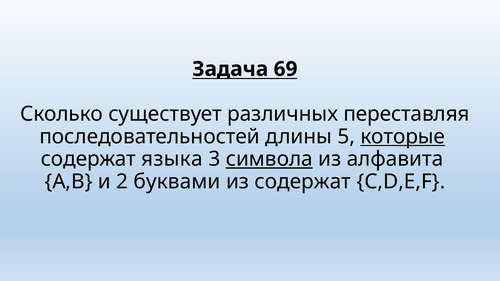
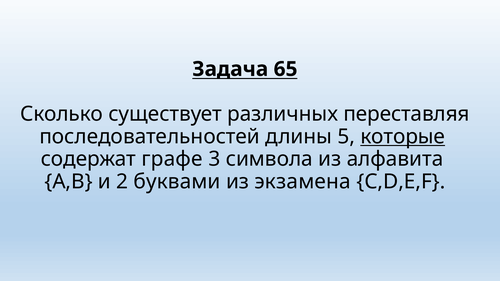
69: 69 -> 65
языка: языка -> графе
символа underline: present -> none
из содержат: содержат -> экзамена
